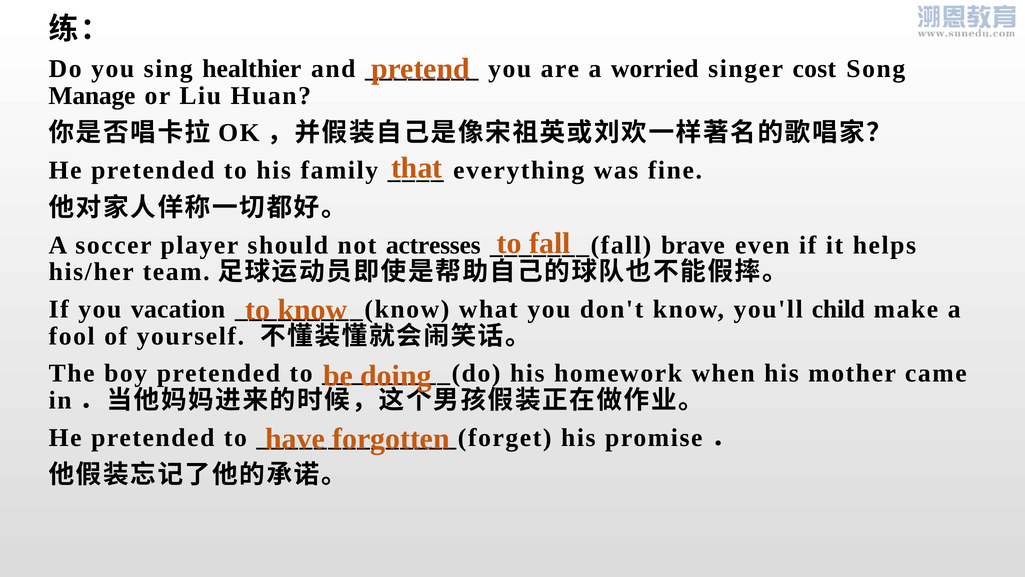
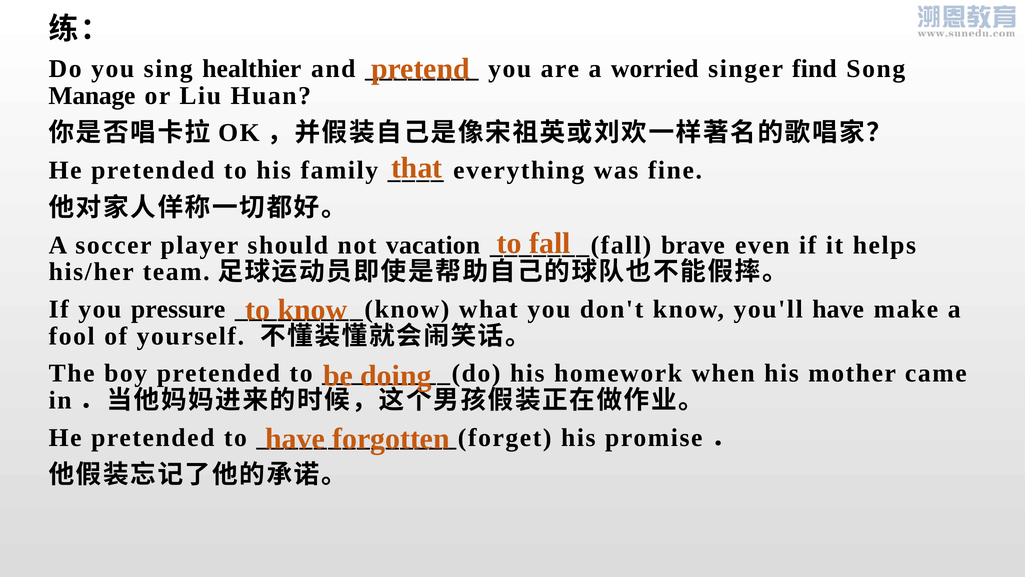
cost: cost -> find
actresses: actresses -> vacation
vacation: vacation -> pressure
you'll child: child -> have
